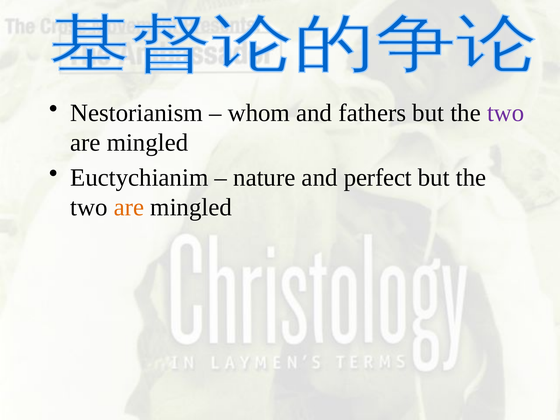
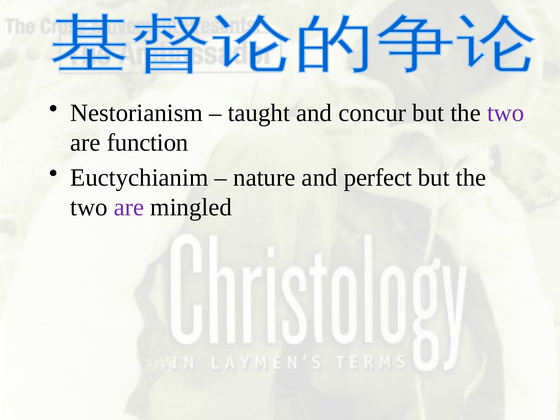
whom: whom -> taught
fathers: fathers -> concur
mingled at (147, 143): mingled -> function
are at (129, 207) colour: orange -> purple
